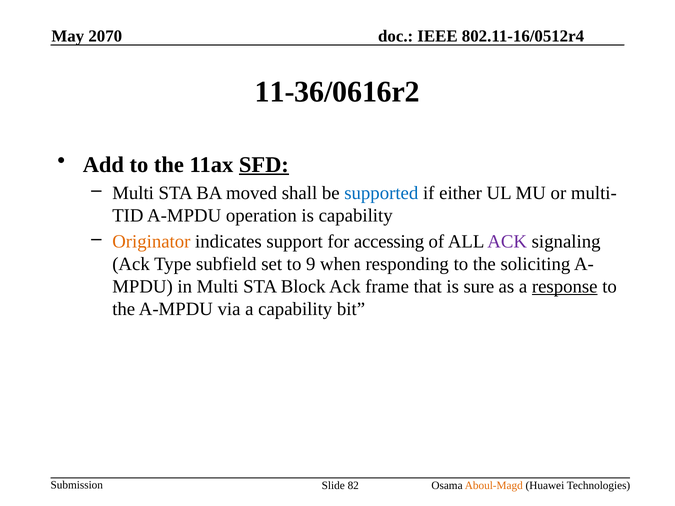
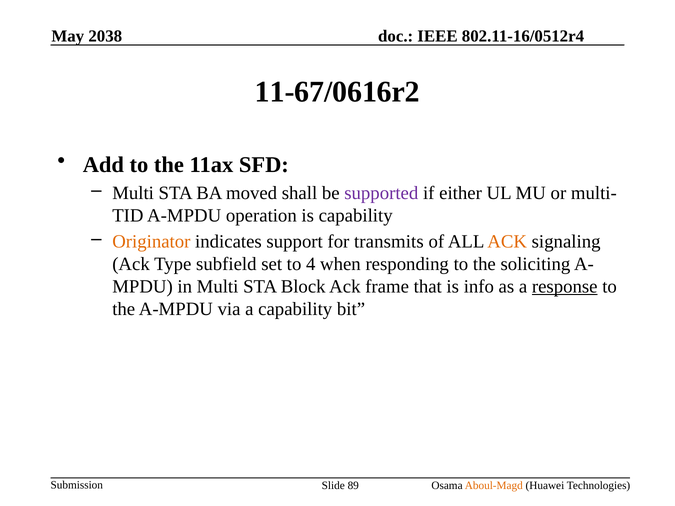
2070: 2070 -> 2038
11-36/0616r2: 11-36/0616r2 -> 11-67/0616r2
SFD underline: present -> none
supported colour: blue -> purple
accessing: accessing -> transmits
ACK at (507, 242) colour: purple -> orange
9: 9 -> 4
sure: sure -> info
82: 82 -> 89
